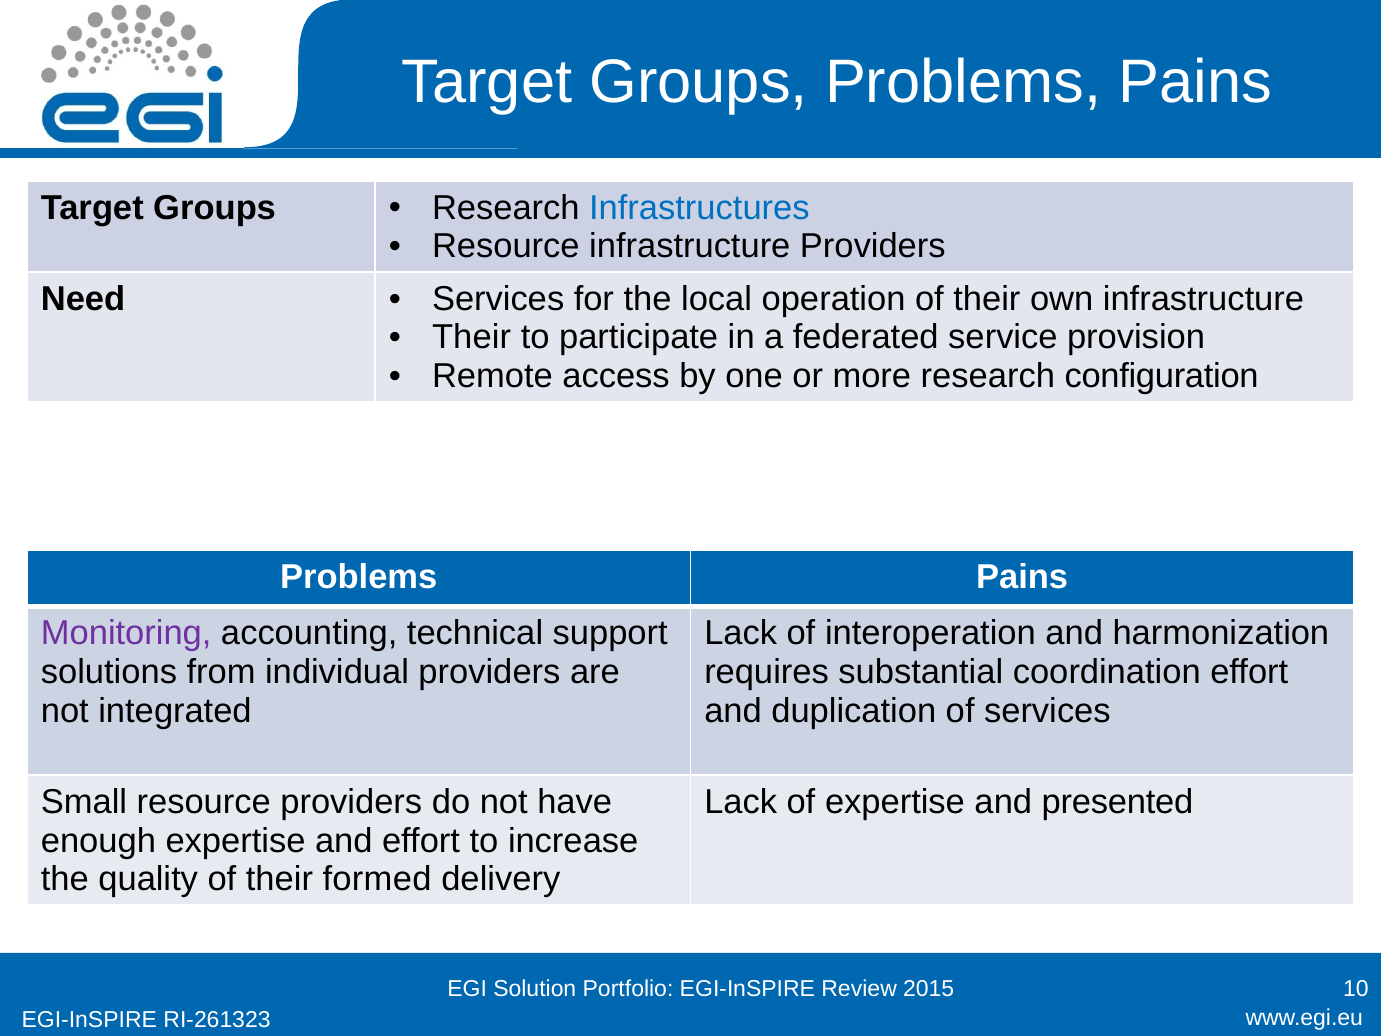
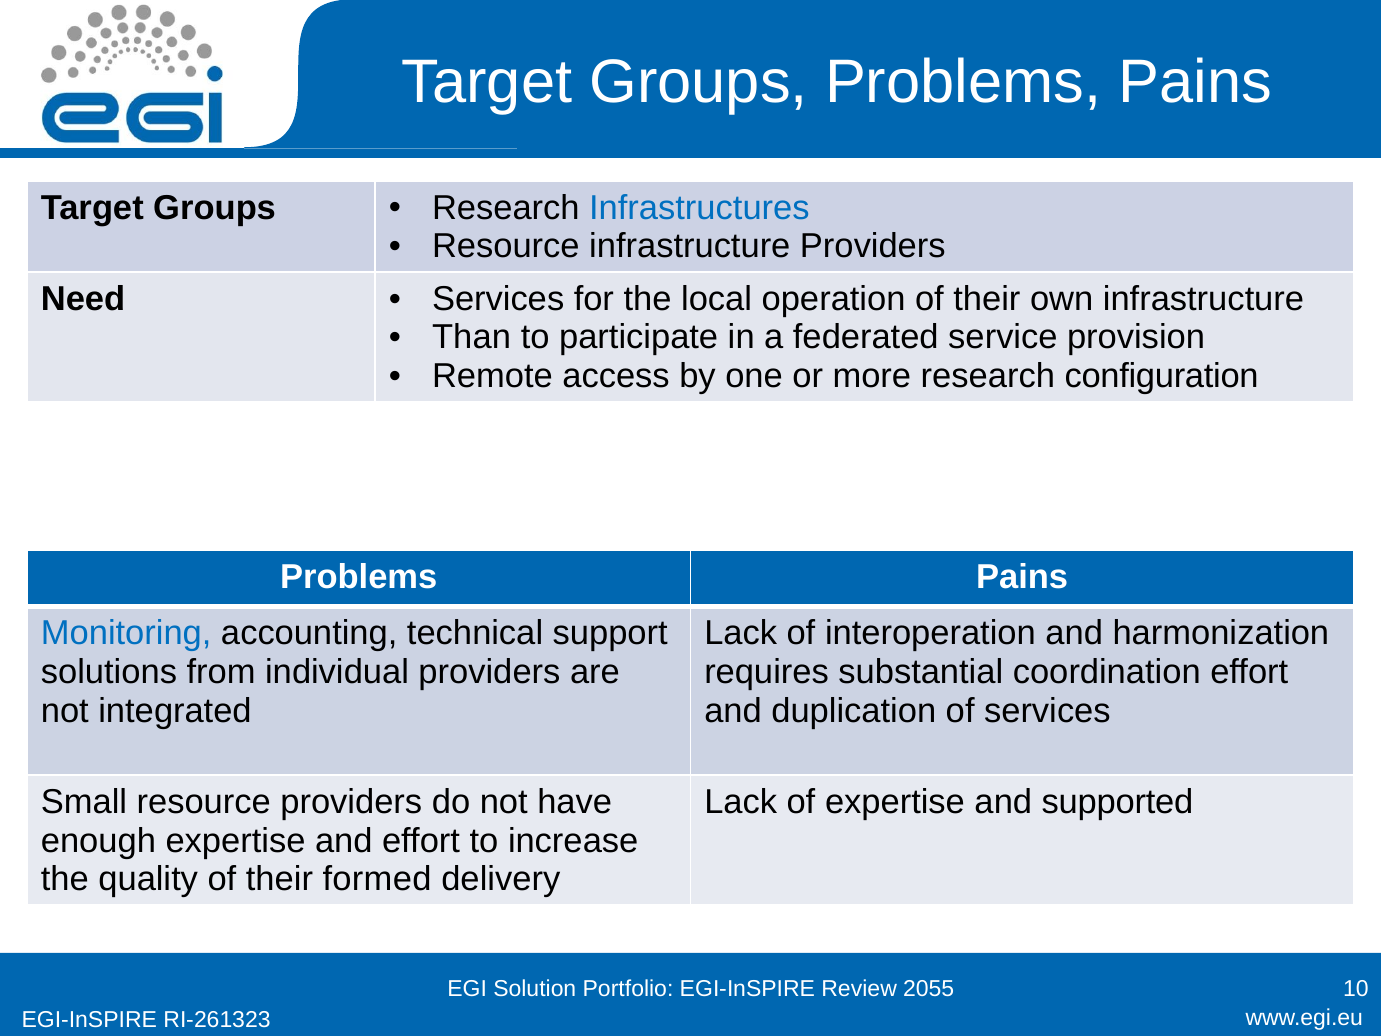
Their at (472, 337): Their -> Than
Monitoring colour: purple -> blue
presented: presented -> supported
2015: 2015 -> 2055
